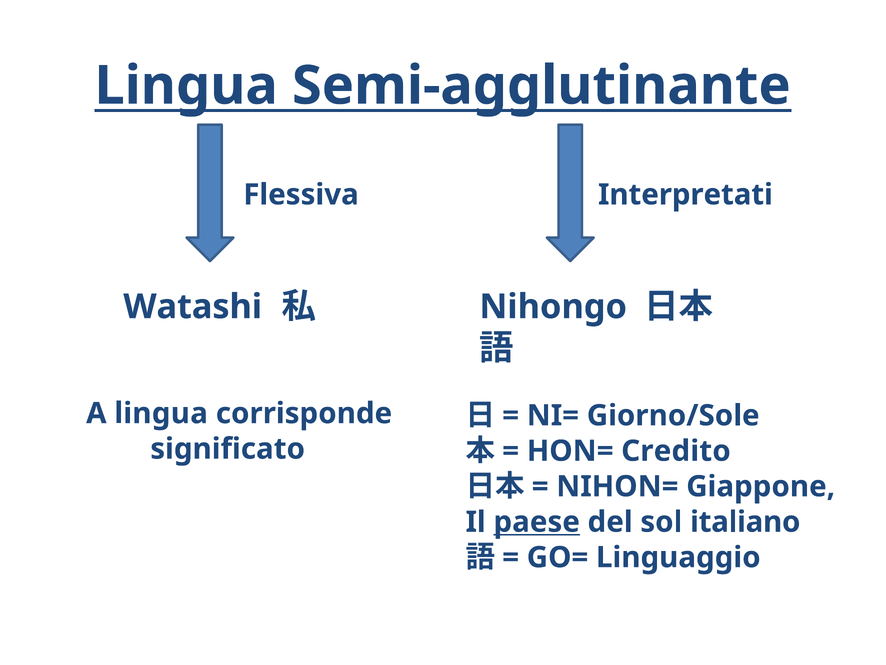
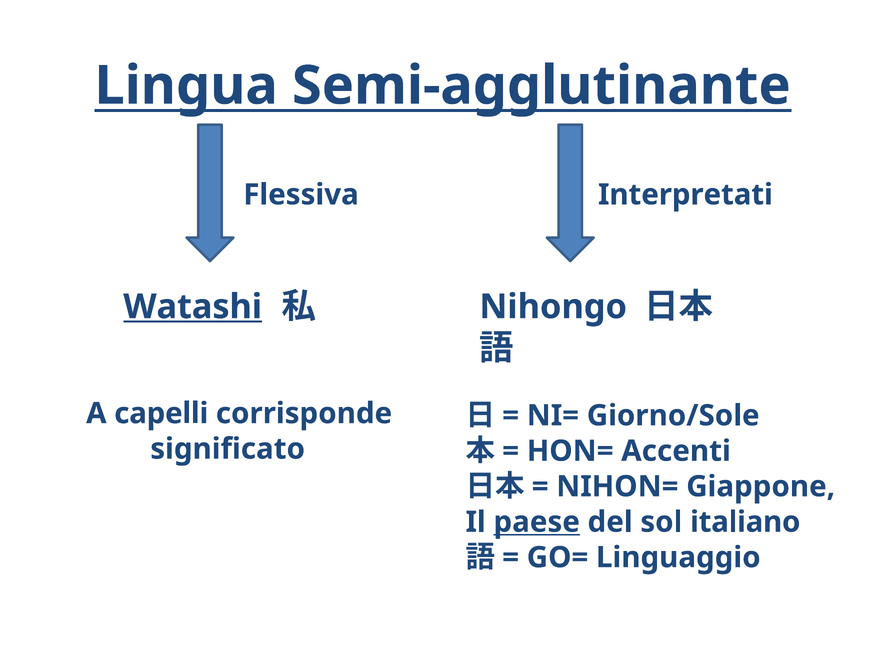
Watashi underline: none -> present
A lingua: lingua -> capelli
Credito: Credito -> Accenti
